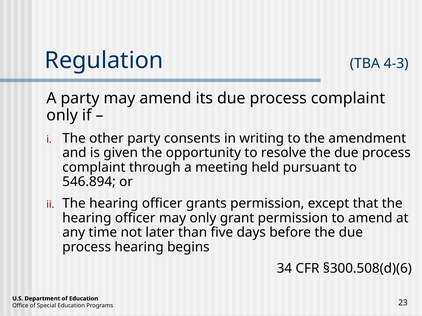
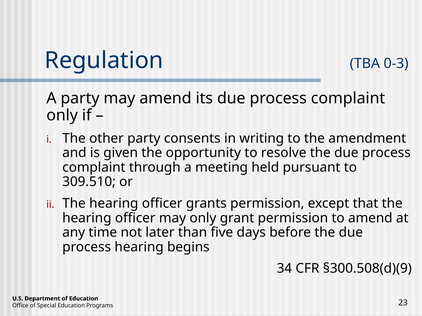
4-3: 4-3 -> 0-3
546.894: 546.894 -> 309.510
§300.508(d)(6: §300.508(d)(6 -> §300.508(d)(9
